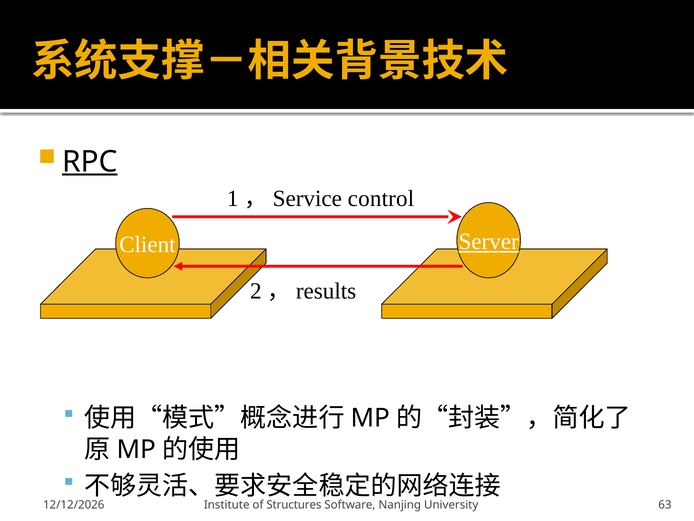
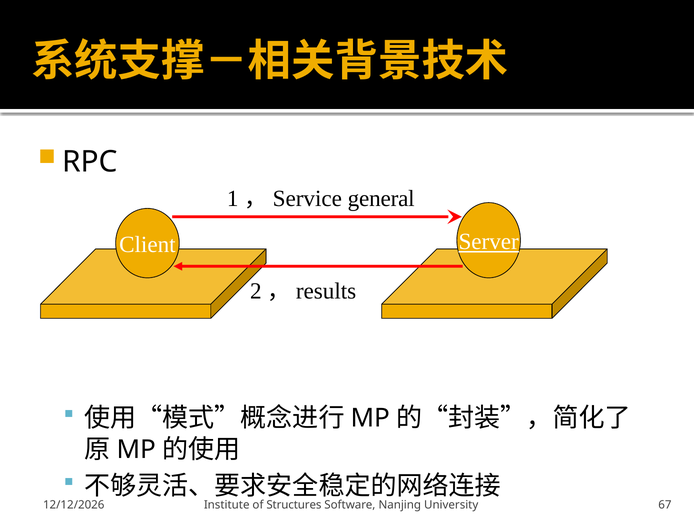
RPC underline: present -> none
control: control -> general
63: 63 -> 67
